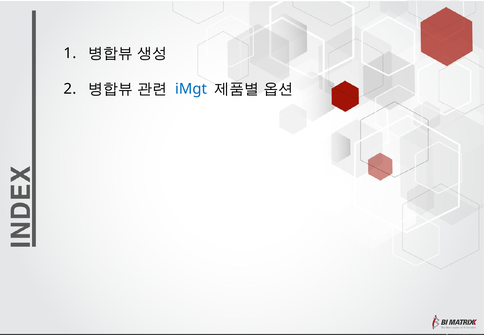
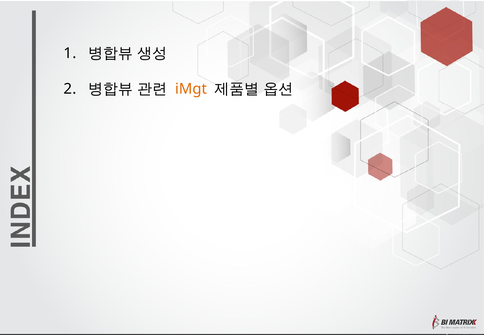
iMgt colour: blue -> orange
